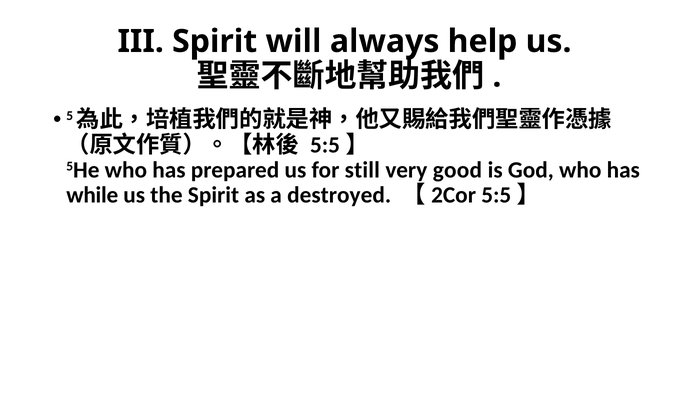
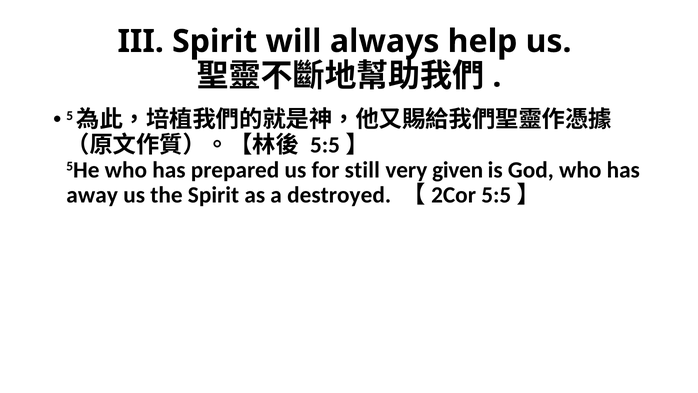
good: good -> given
while: while -> away
